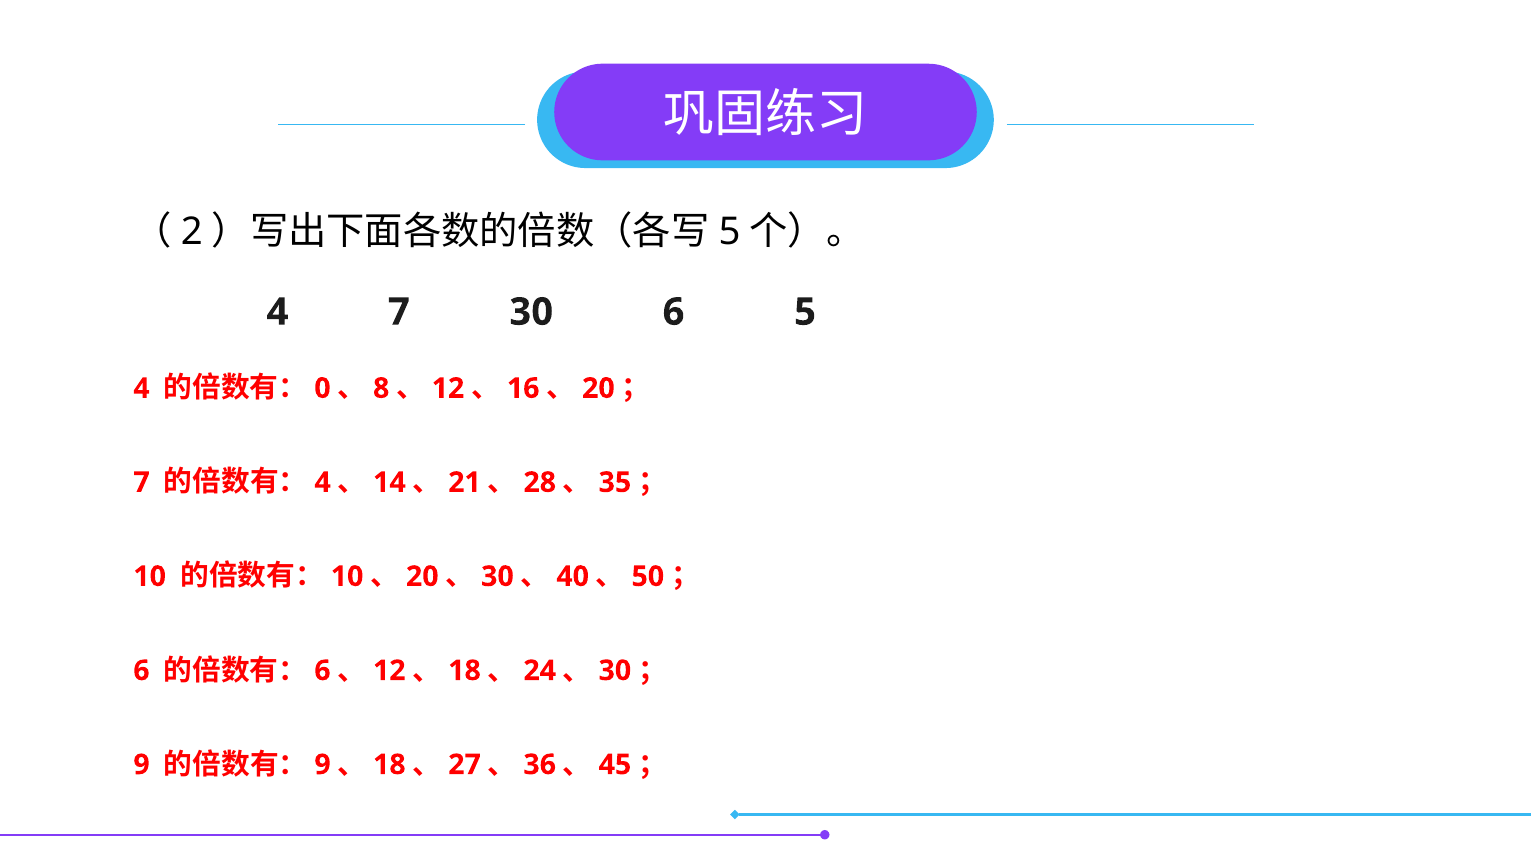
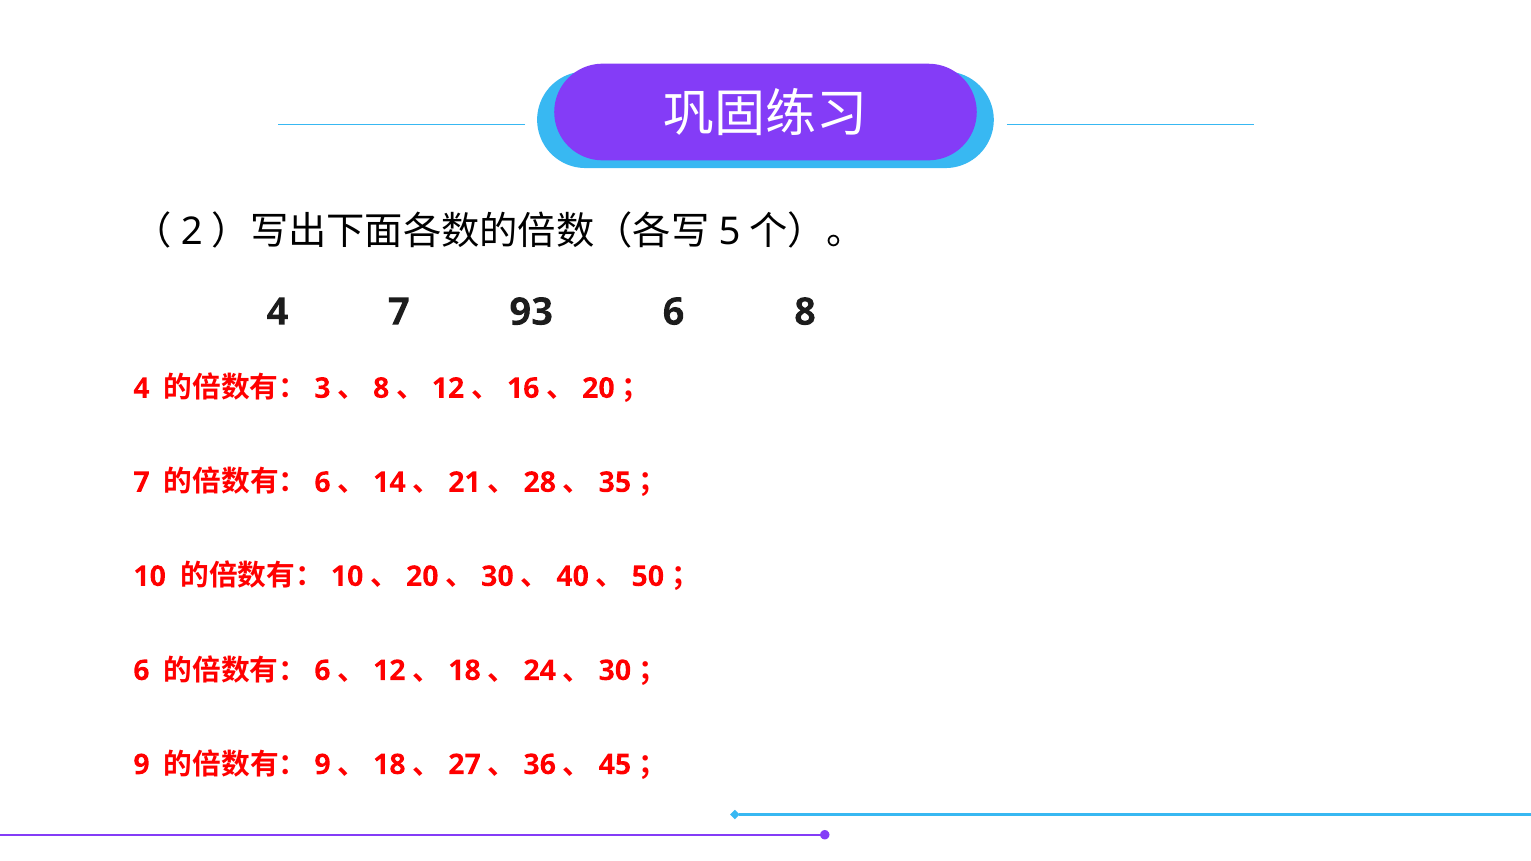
7 30: 30 -> 93
6 5: 5 -> 8
0: 0 -> 3
4 at (323, 483): 4 -> 6
